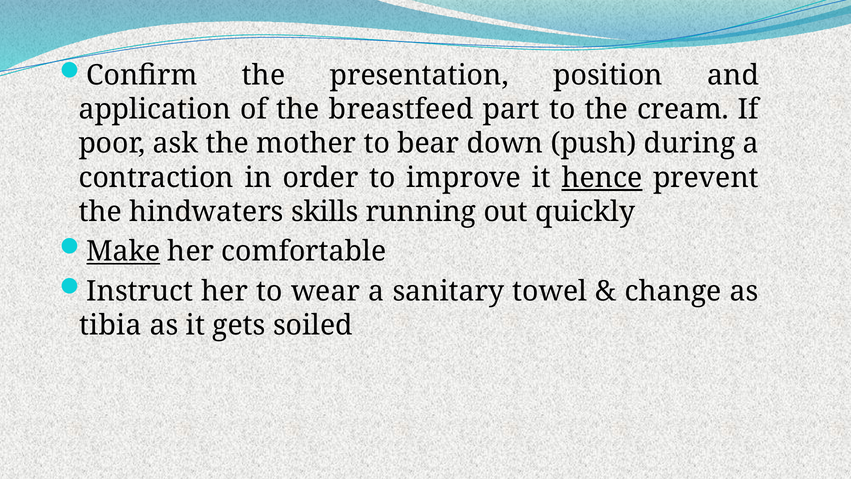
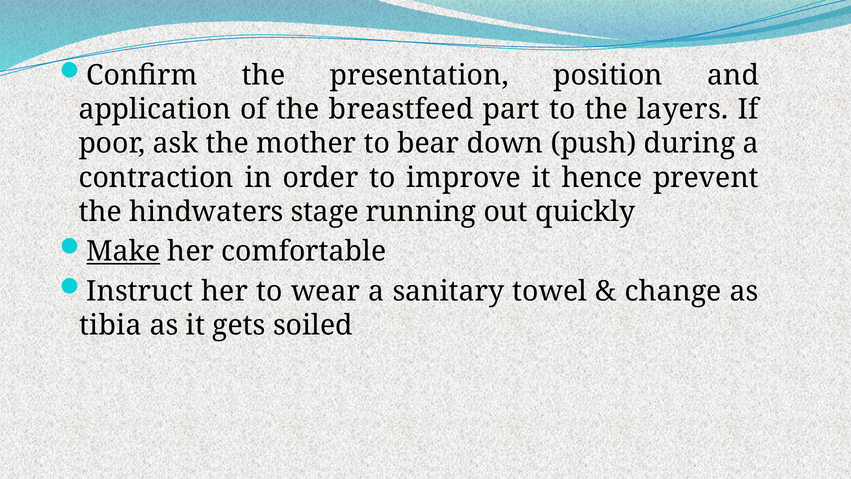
cream: cream -> layers
hence underline: present -> none
skills: skills -> stage
